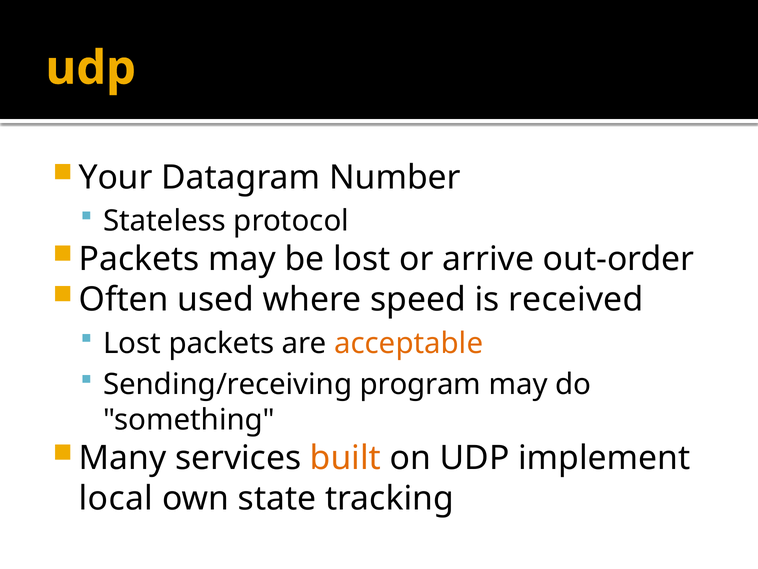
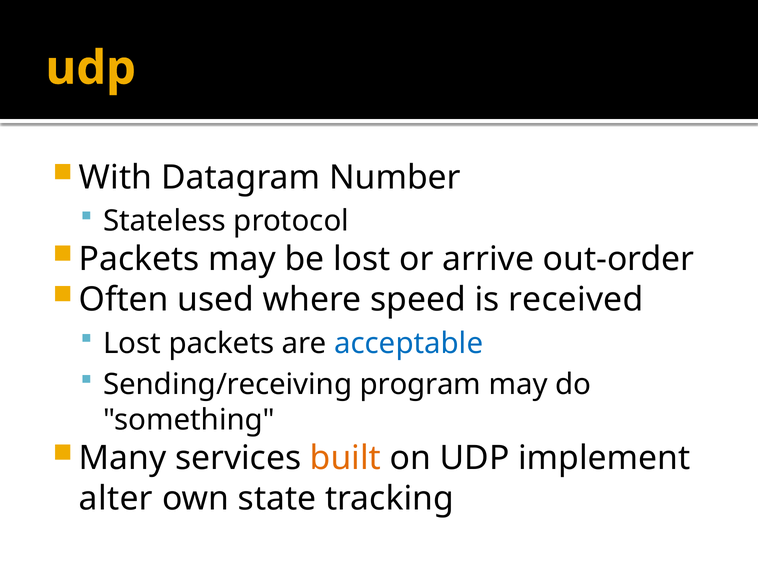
Your: Your -> With
acceptable colour: orange -> blue
local: local -> alter
